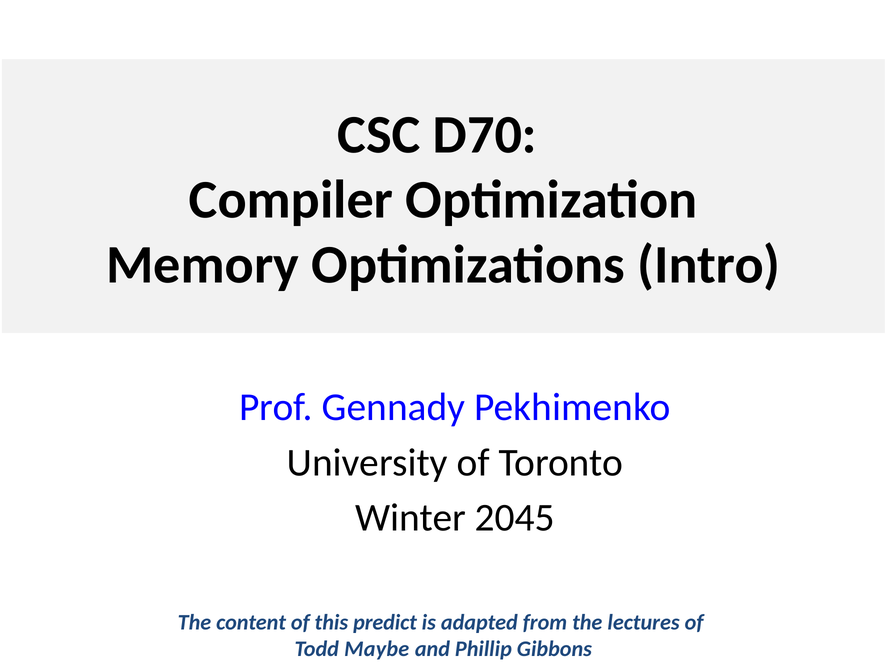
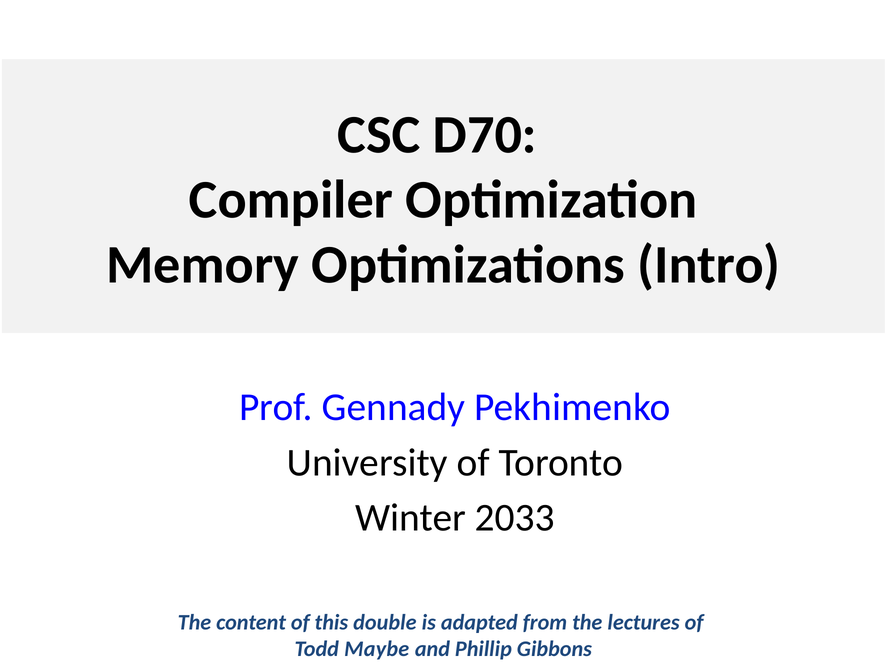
2045: 2045 -> 2033
predict: predict -> double
